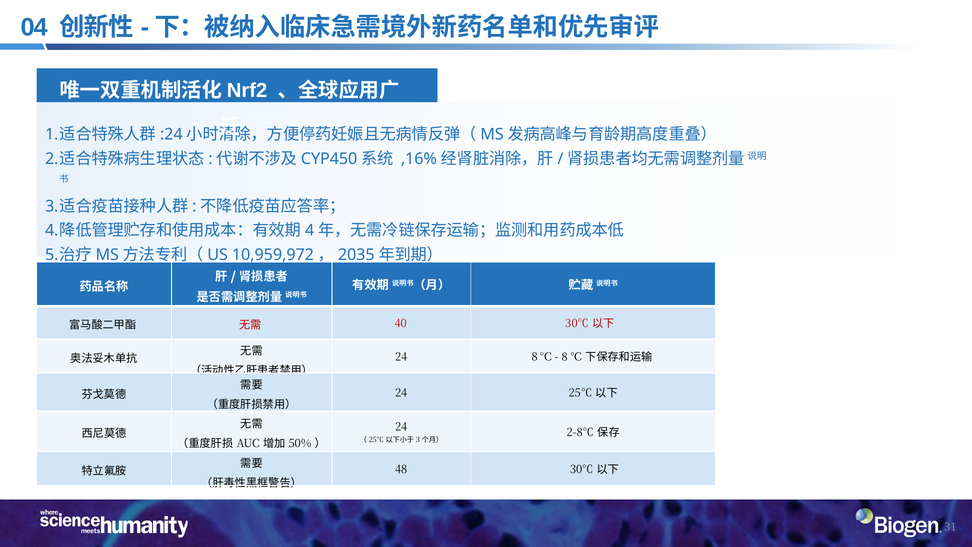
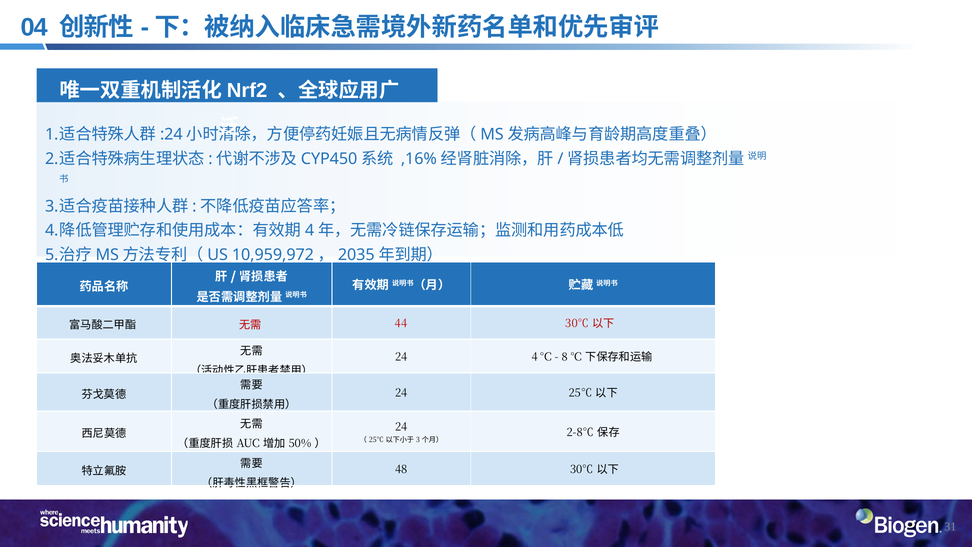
40: 40 -> 44
24 8: 8 -> 4
